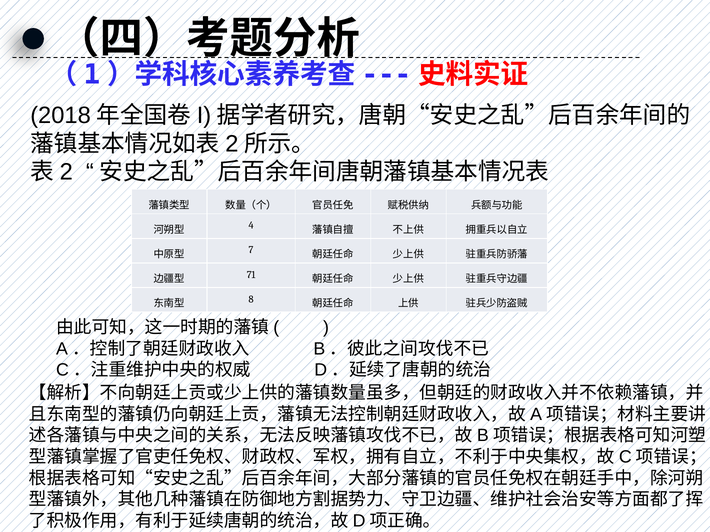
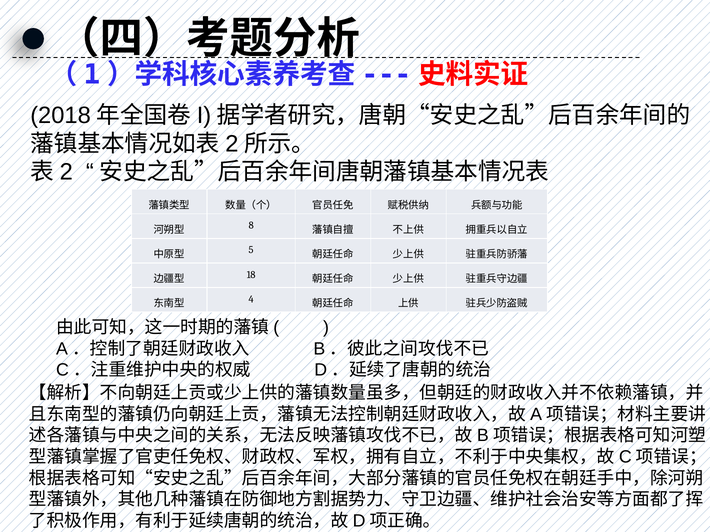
4: 4 -> 8
7: 7 -> 5
71: 71 -> 18
8: 8 -> 4
